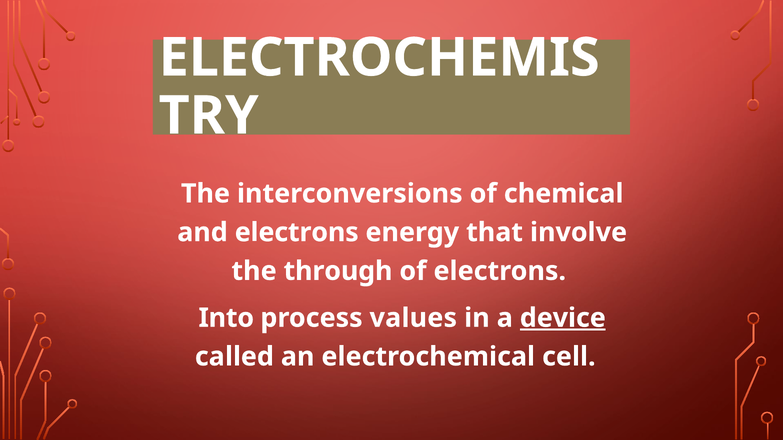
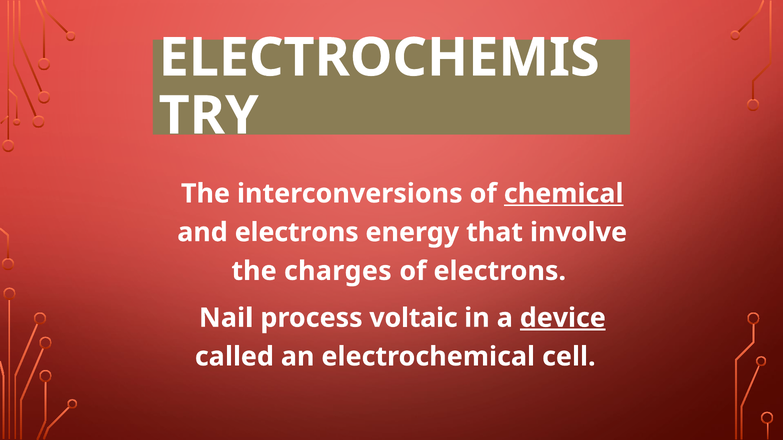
chemical underline: none -> present
through: through -> charges
Into: Into -> Nail
values: values -> voltaic
